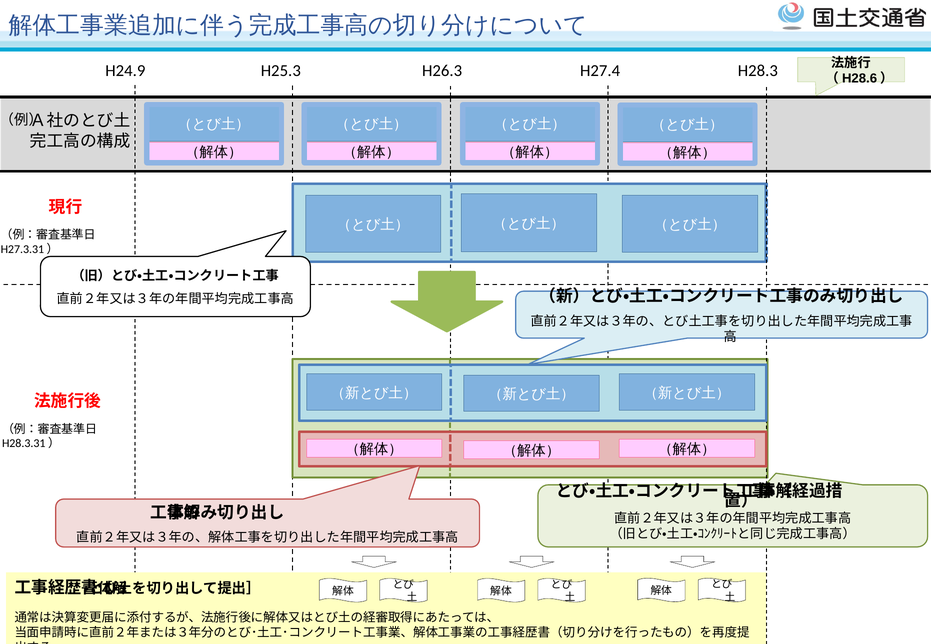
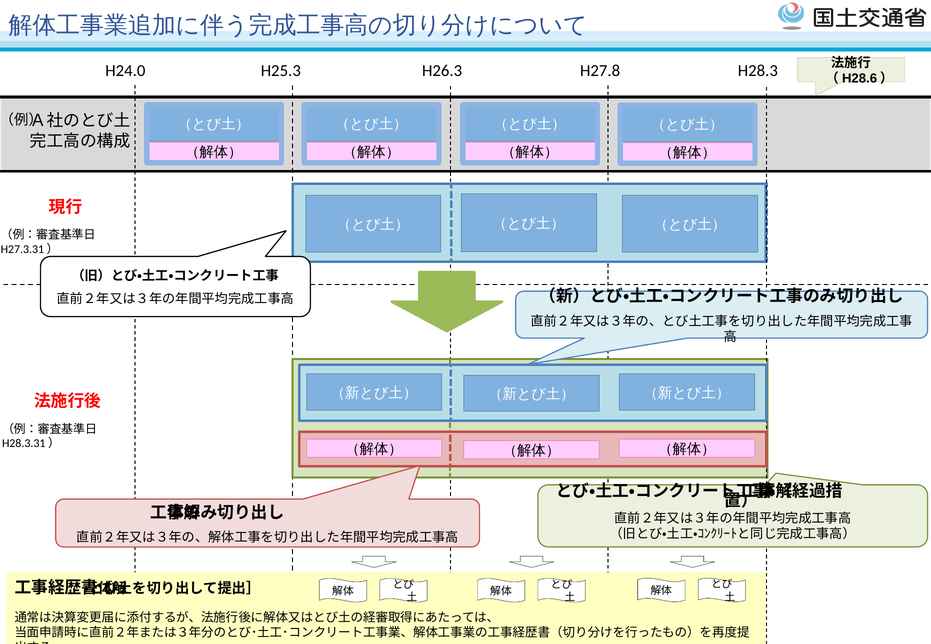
H24.9: H24.9 -> H24.0
H27.4: H27.4 -> H27.8
